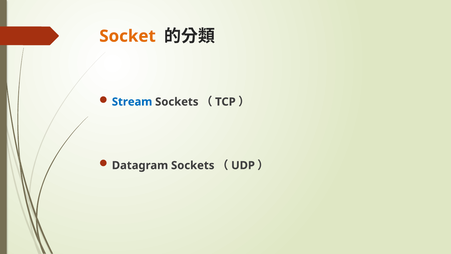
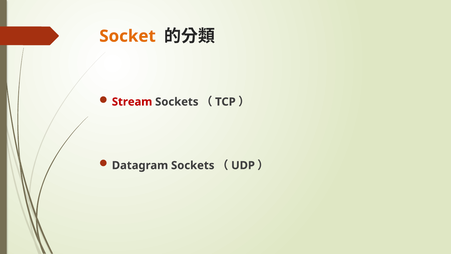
Stream colour: blue -> red
